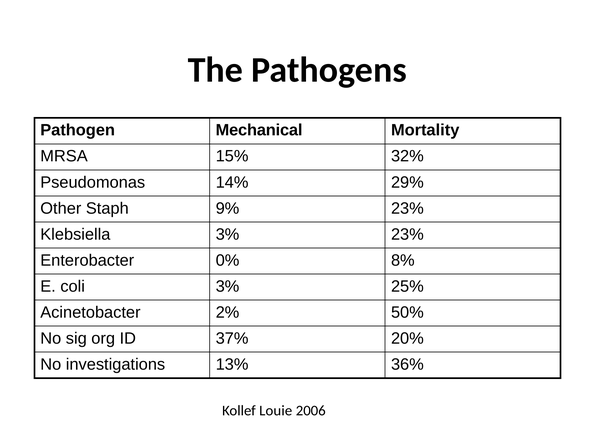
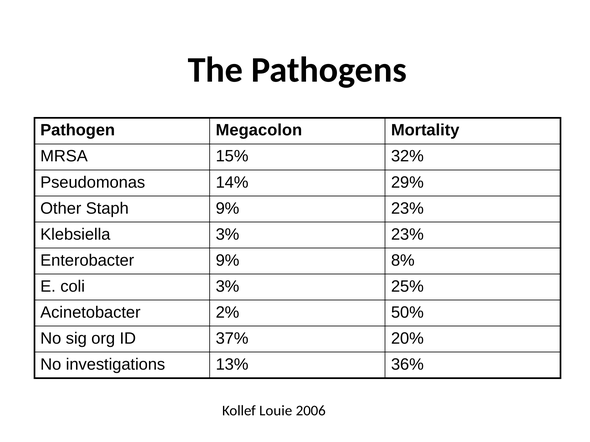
Mechanical: Mechanical -> Megacolon
Enterobacter 0%: 0% -> 9%
